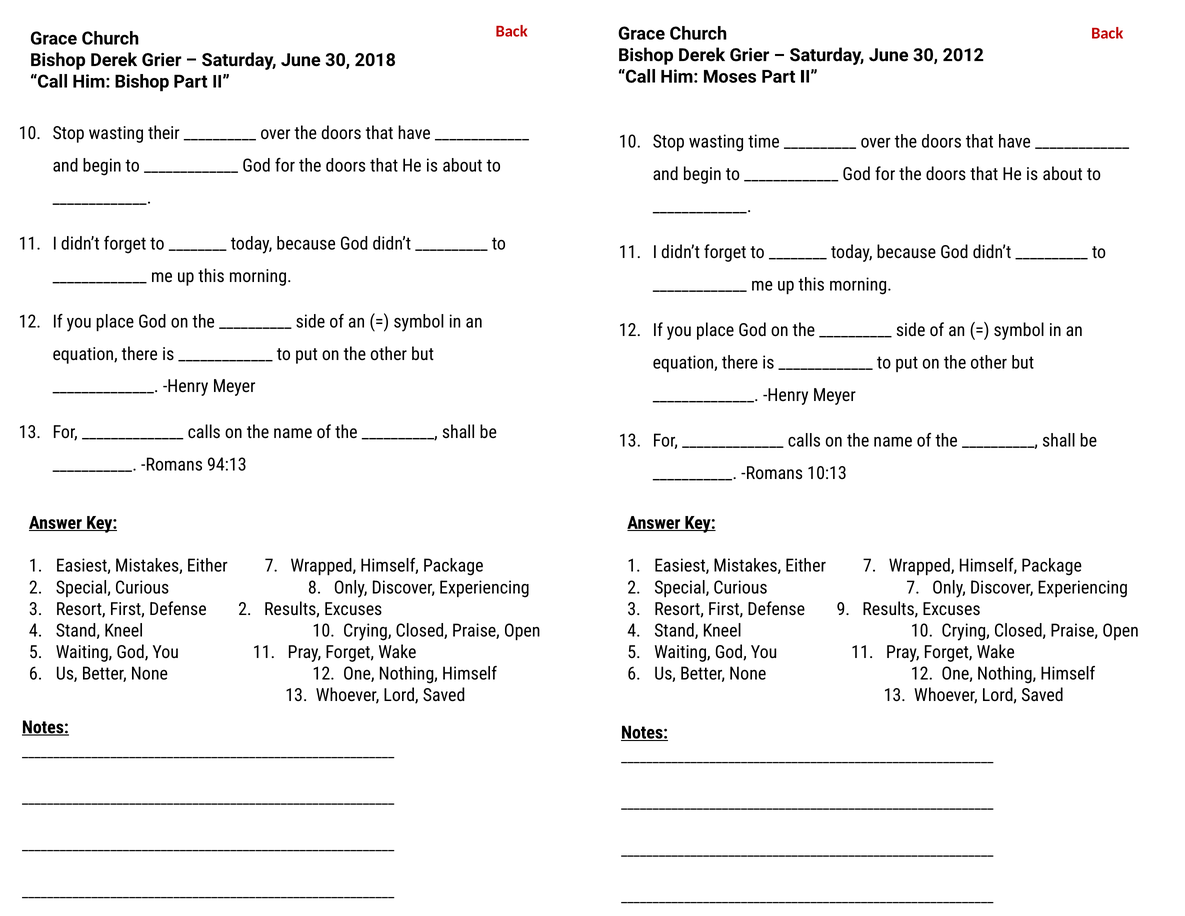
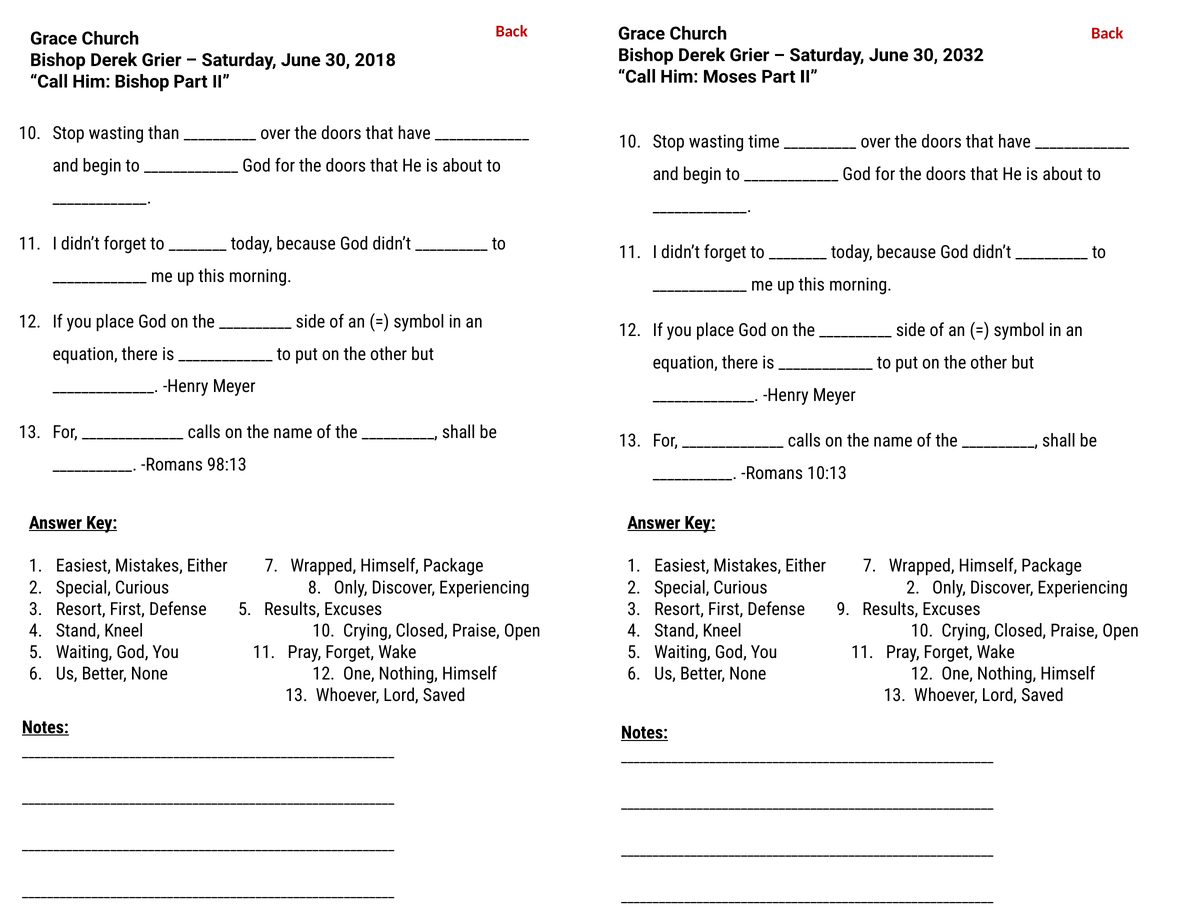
2012: 2012 -> 2032
their: their -> than
94:13: 94:13 -> 98:13
Curious 7: 7 -> 2
Defense 2: 2 -> 5
